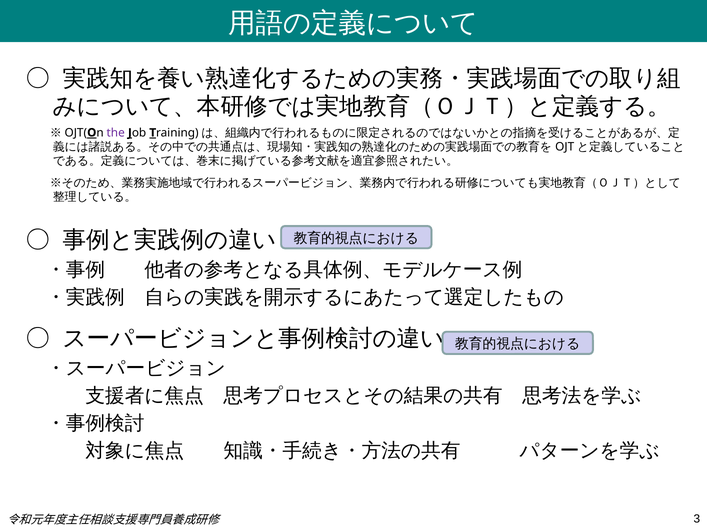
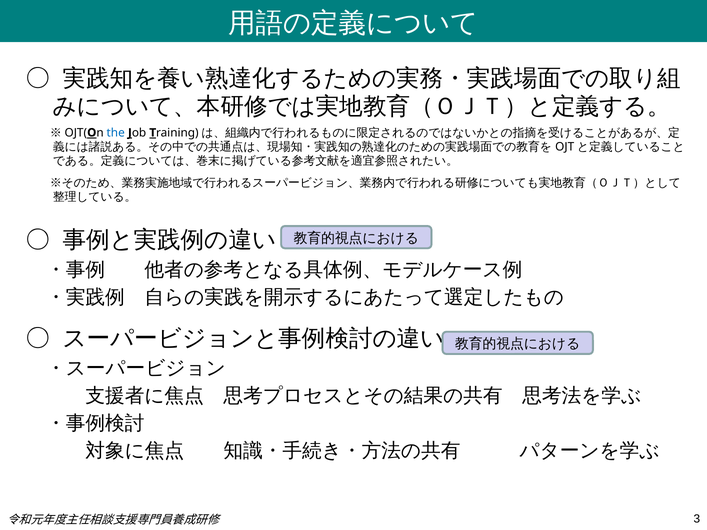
the colour: purple -> blue
